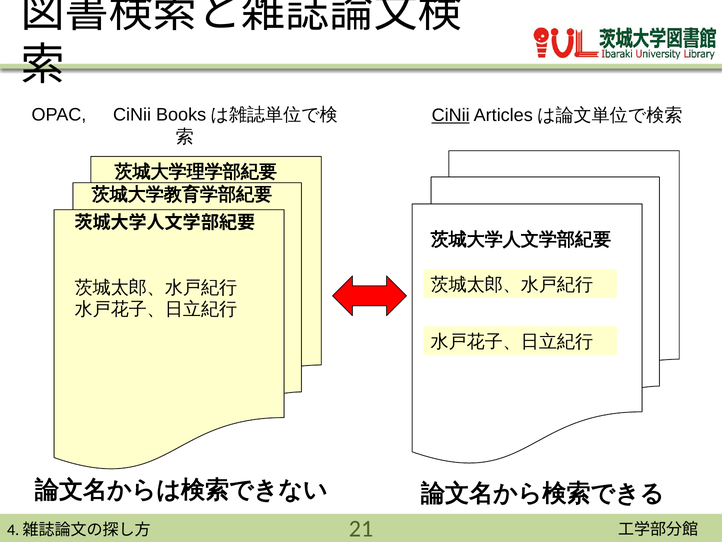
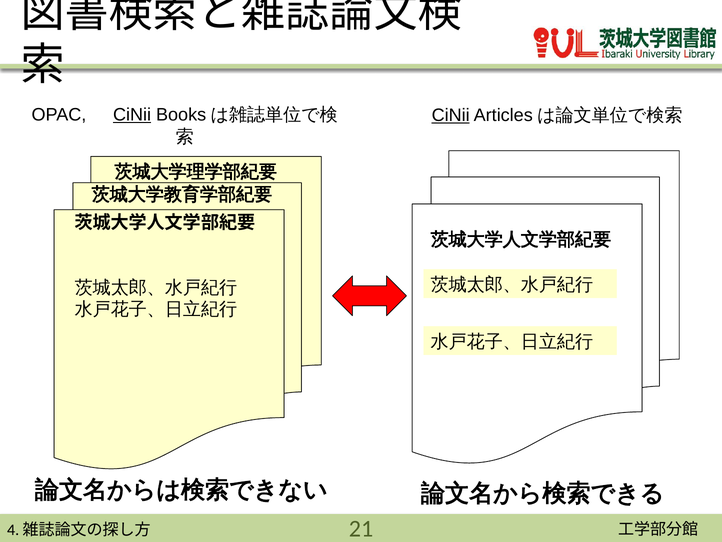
CiNii at (132, 115) underline: none -> present
